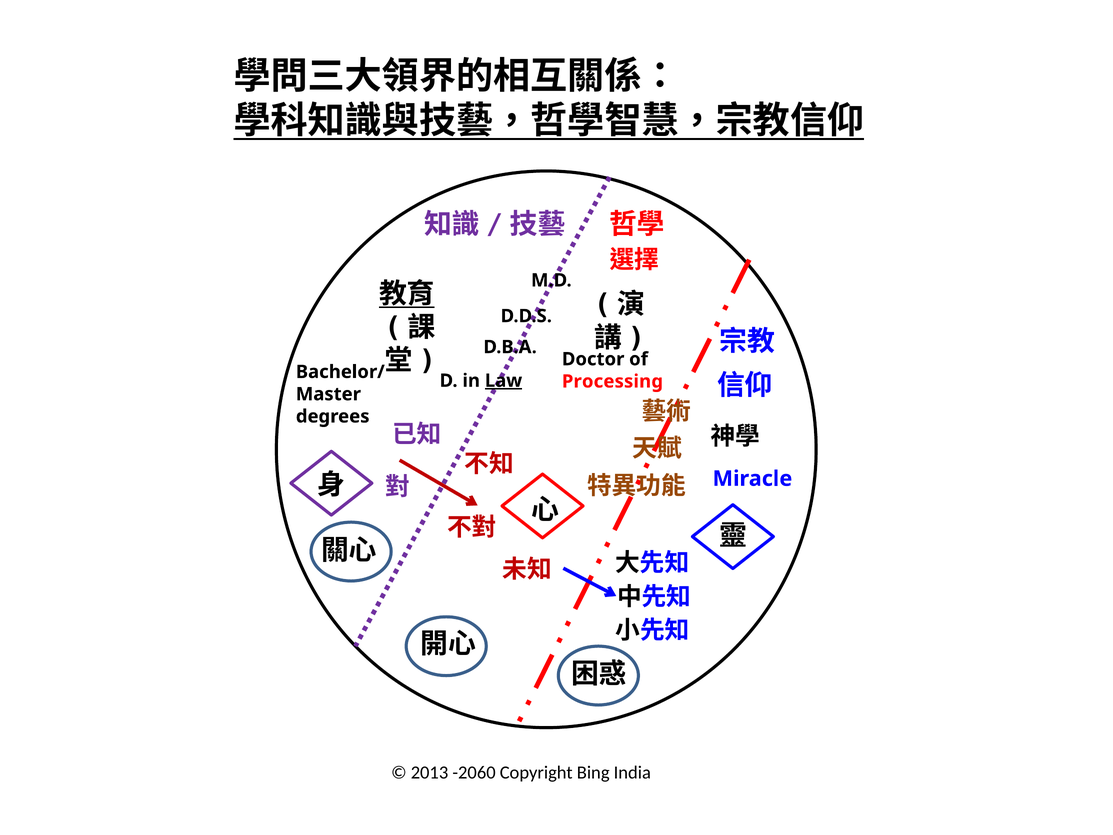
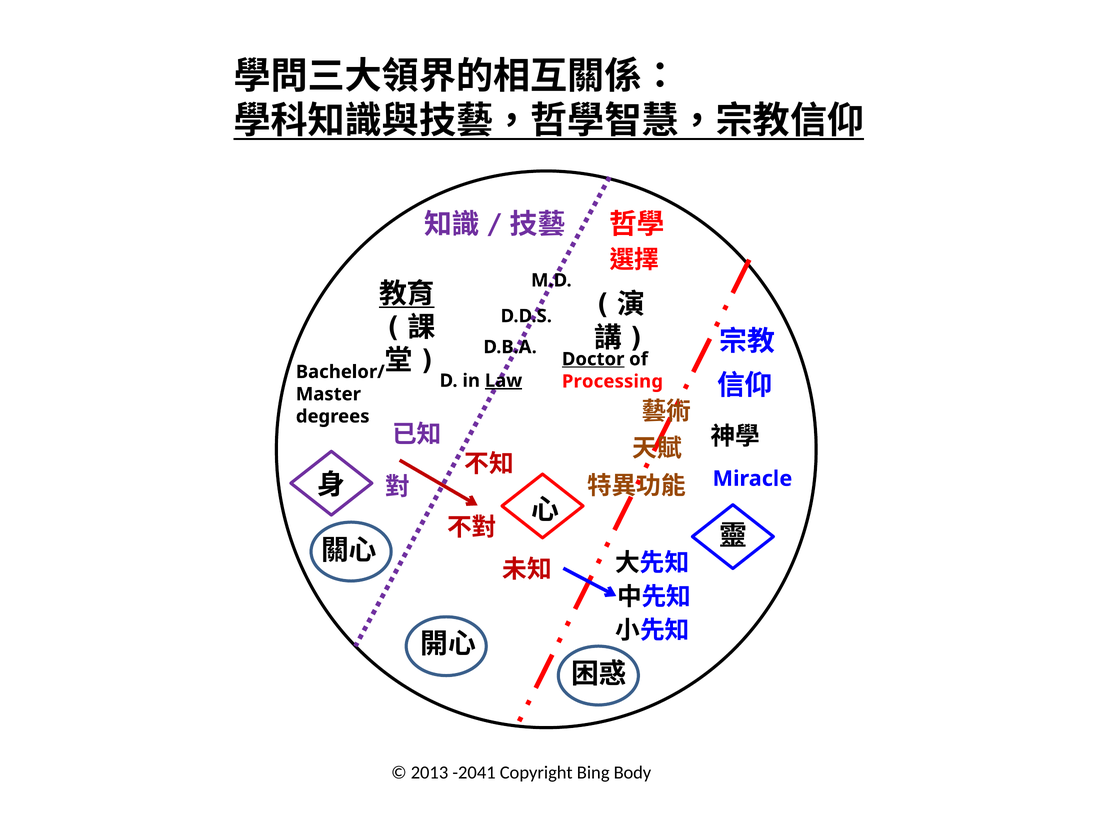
Doctor underline: none -> present
-2060: -2060 -> -2041
India: India -> Body
